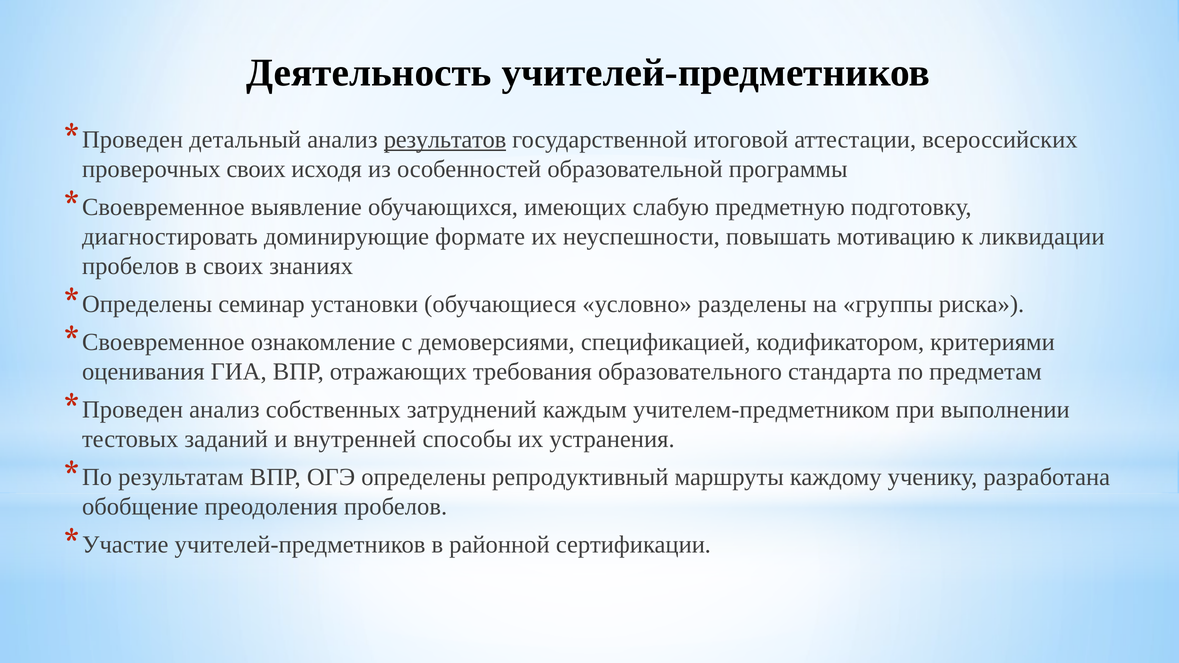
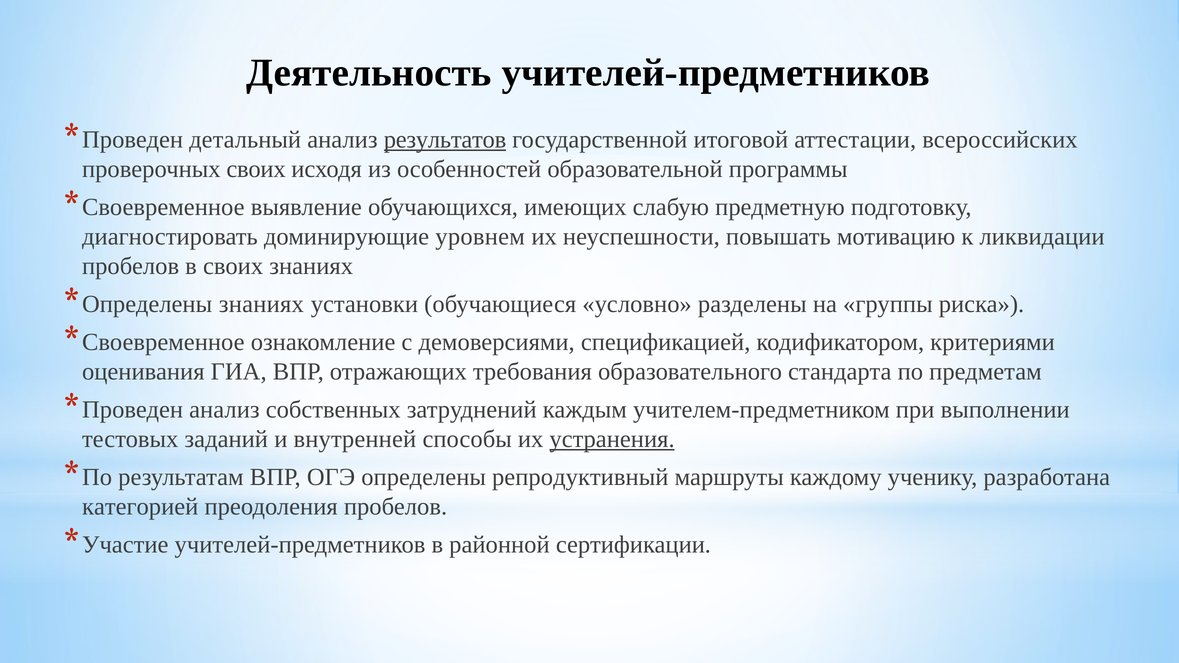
формате: формате -> уровнем
семинар at (262, 304): семинар -> знаниях
устранения underline: none -> present
обобщение: обобщение -> категорией
